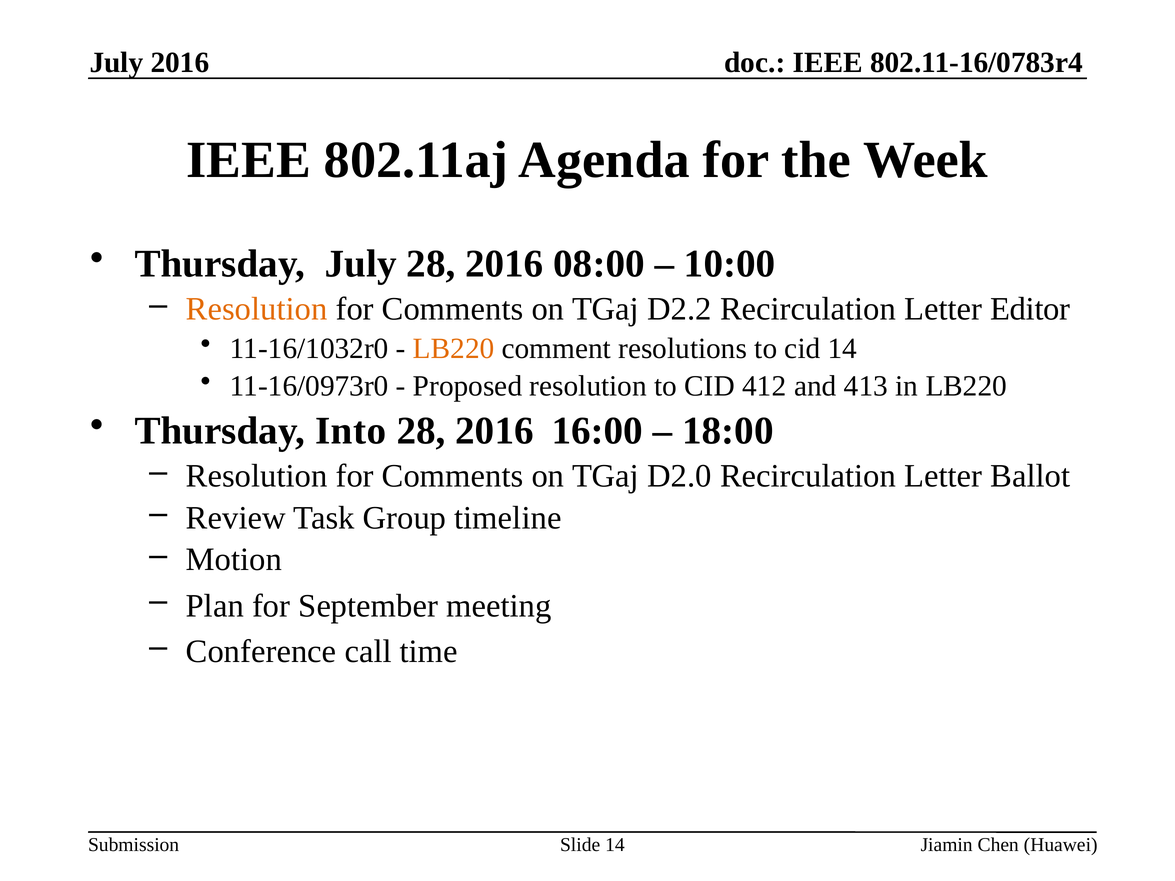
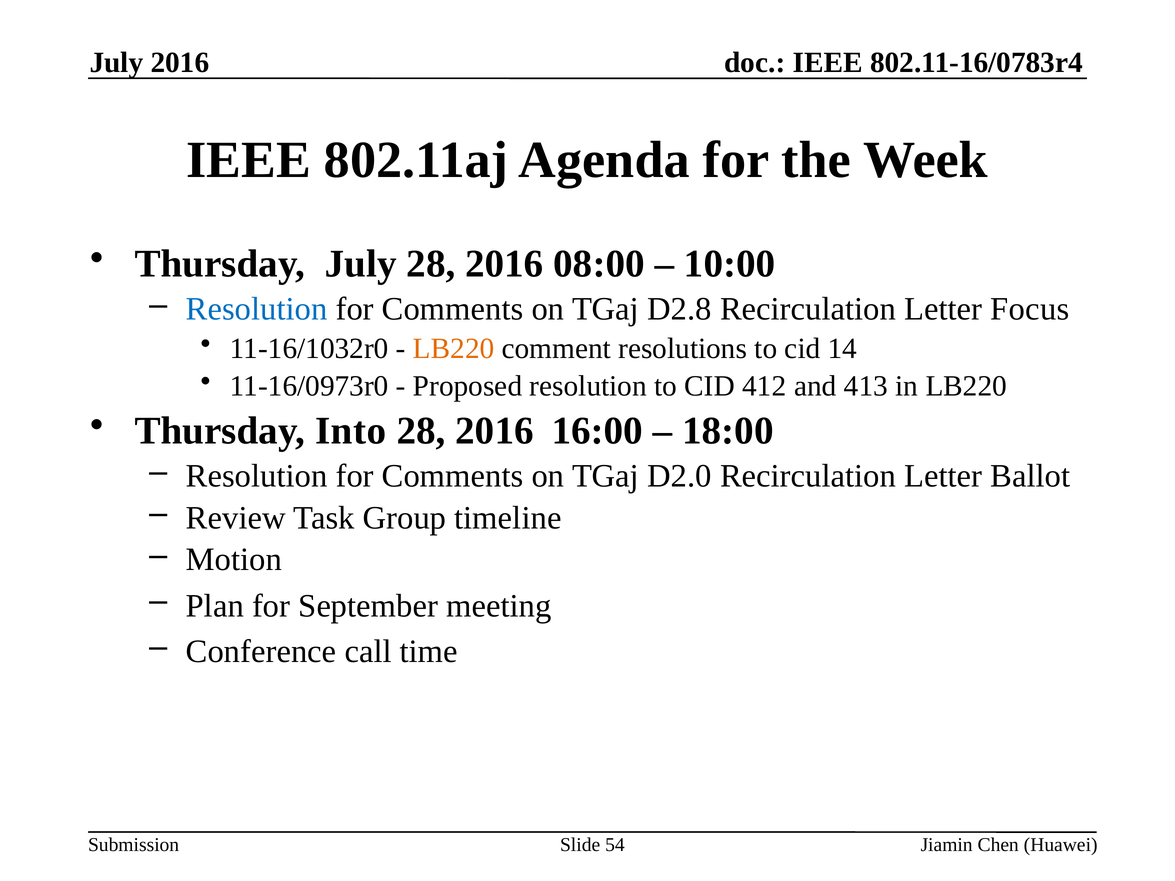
Resolution at (257, 309) colour: orange -> blue
D2.2: D2.2 -> D2.8
Editor: Editor -> Focus
Slide 14: 14 -> 54
